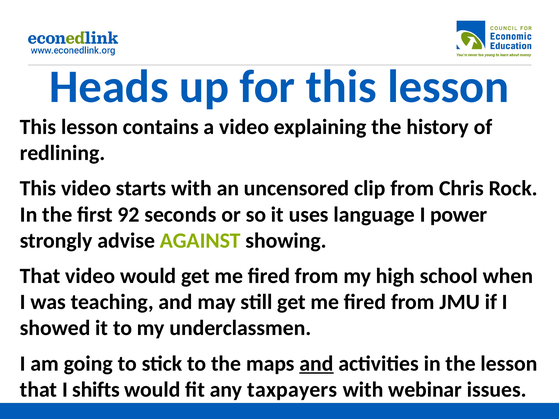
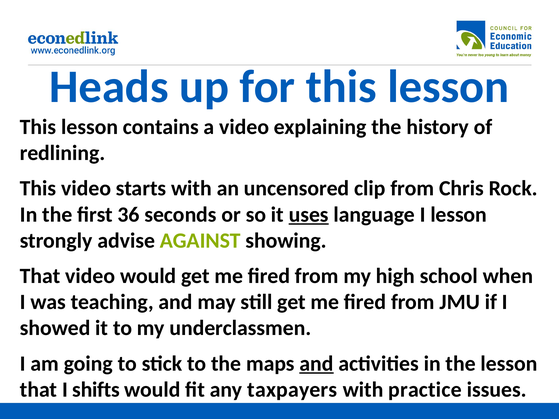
92: 92 -> 36
uses underline: none -> present
I power: power -> lesson
webinar: webinar -> practice
